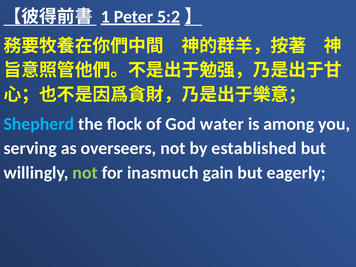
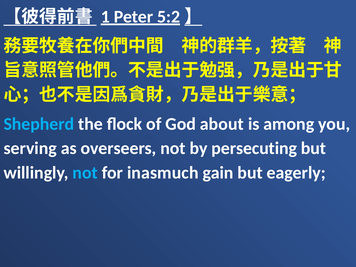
water: water -> about
established: established -> persecuting
not at (85, 173) colour: light green -> light blue
